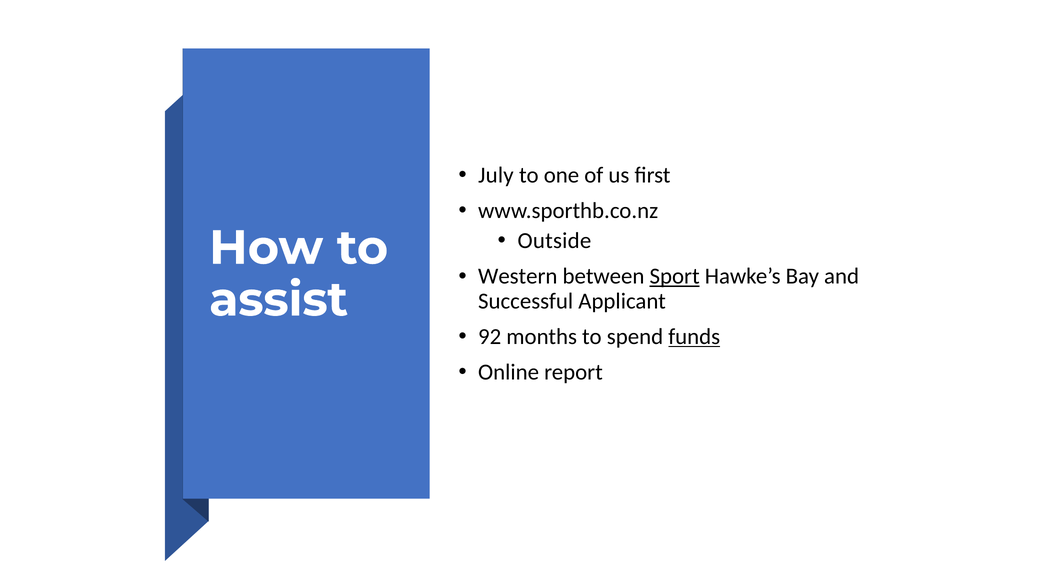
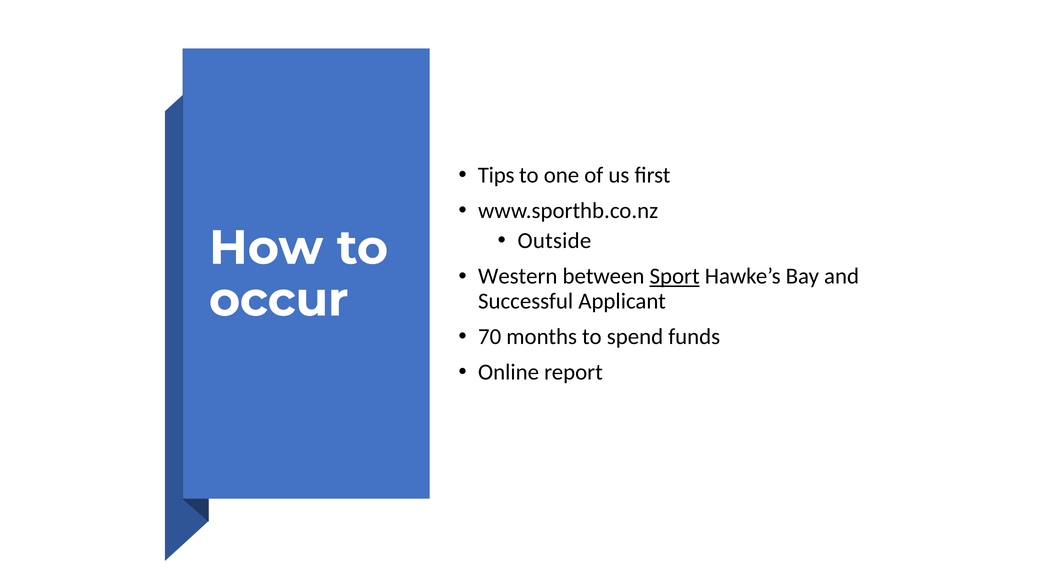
July: July -> Tips
assist: assist -> occur
92: 92 -> 70
funds underline: present -> none
